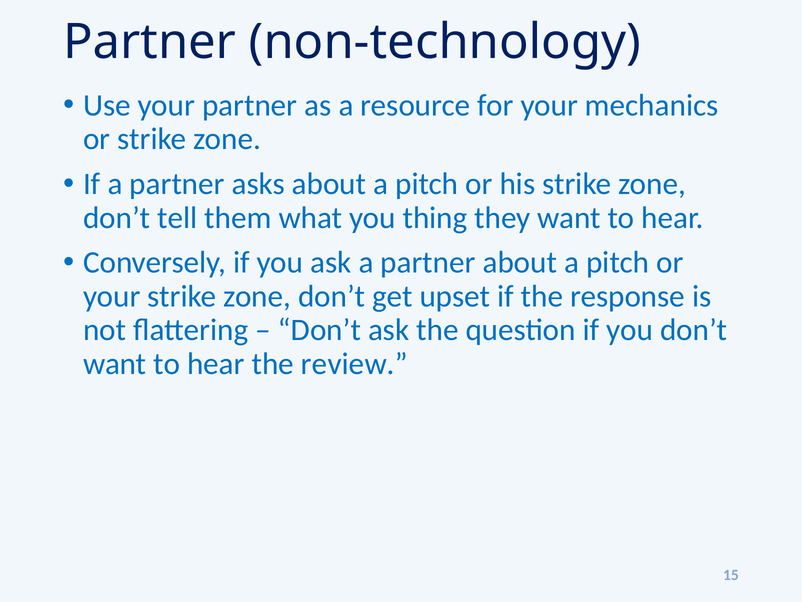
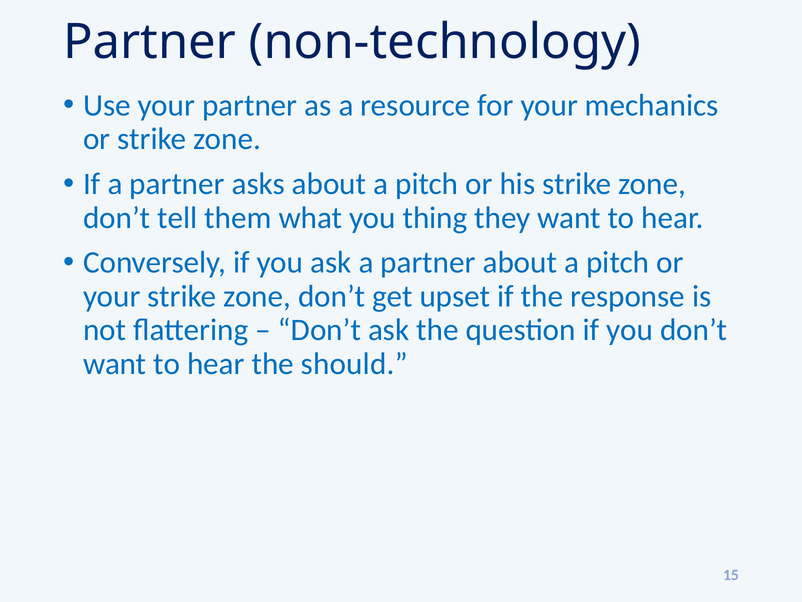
review: review -> should
